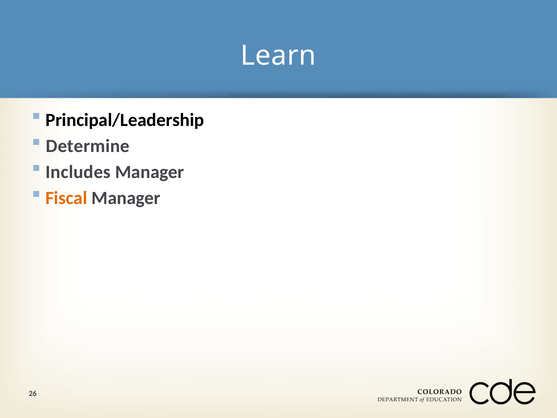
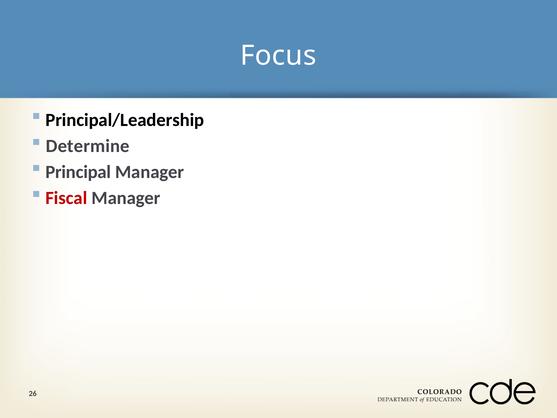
Learn: Learn -> Focus
Includes: Includes -> Principal
Fiscal colour: orange -> red
